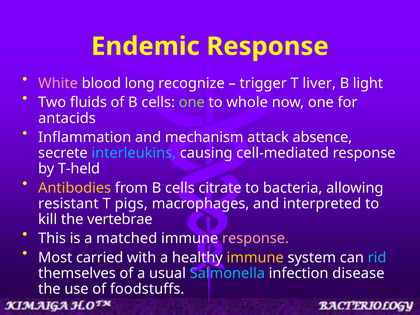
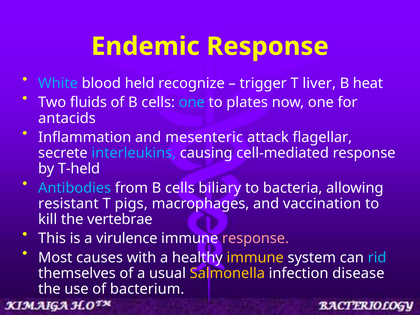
White colour: pink -> light blue
long: long -> held
light: light -> heat
one at (192, 102) colour: light green -> light blue
whole: whole -> plates
mechanism: mechanism -> mesenteric
absence: absence -> flagellar
Antibodies colour: yellow -> light blue
citrate: citrate -> biliary
interpreted: interpreted -> vaccination
matched: matched -> virulence
carried: carried -> causes
Salmonella colour: light blue -> yellow
foodstuffs: foodstuffs -> bacterium
